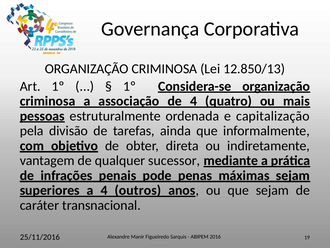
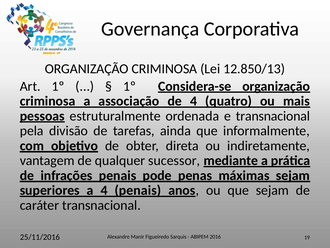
e capitalização: capitalização -> transnacional
4 outros: outros -> penais
